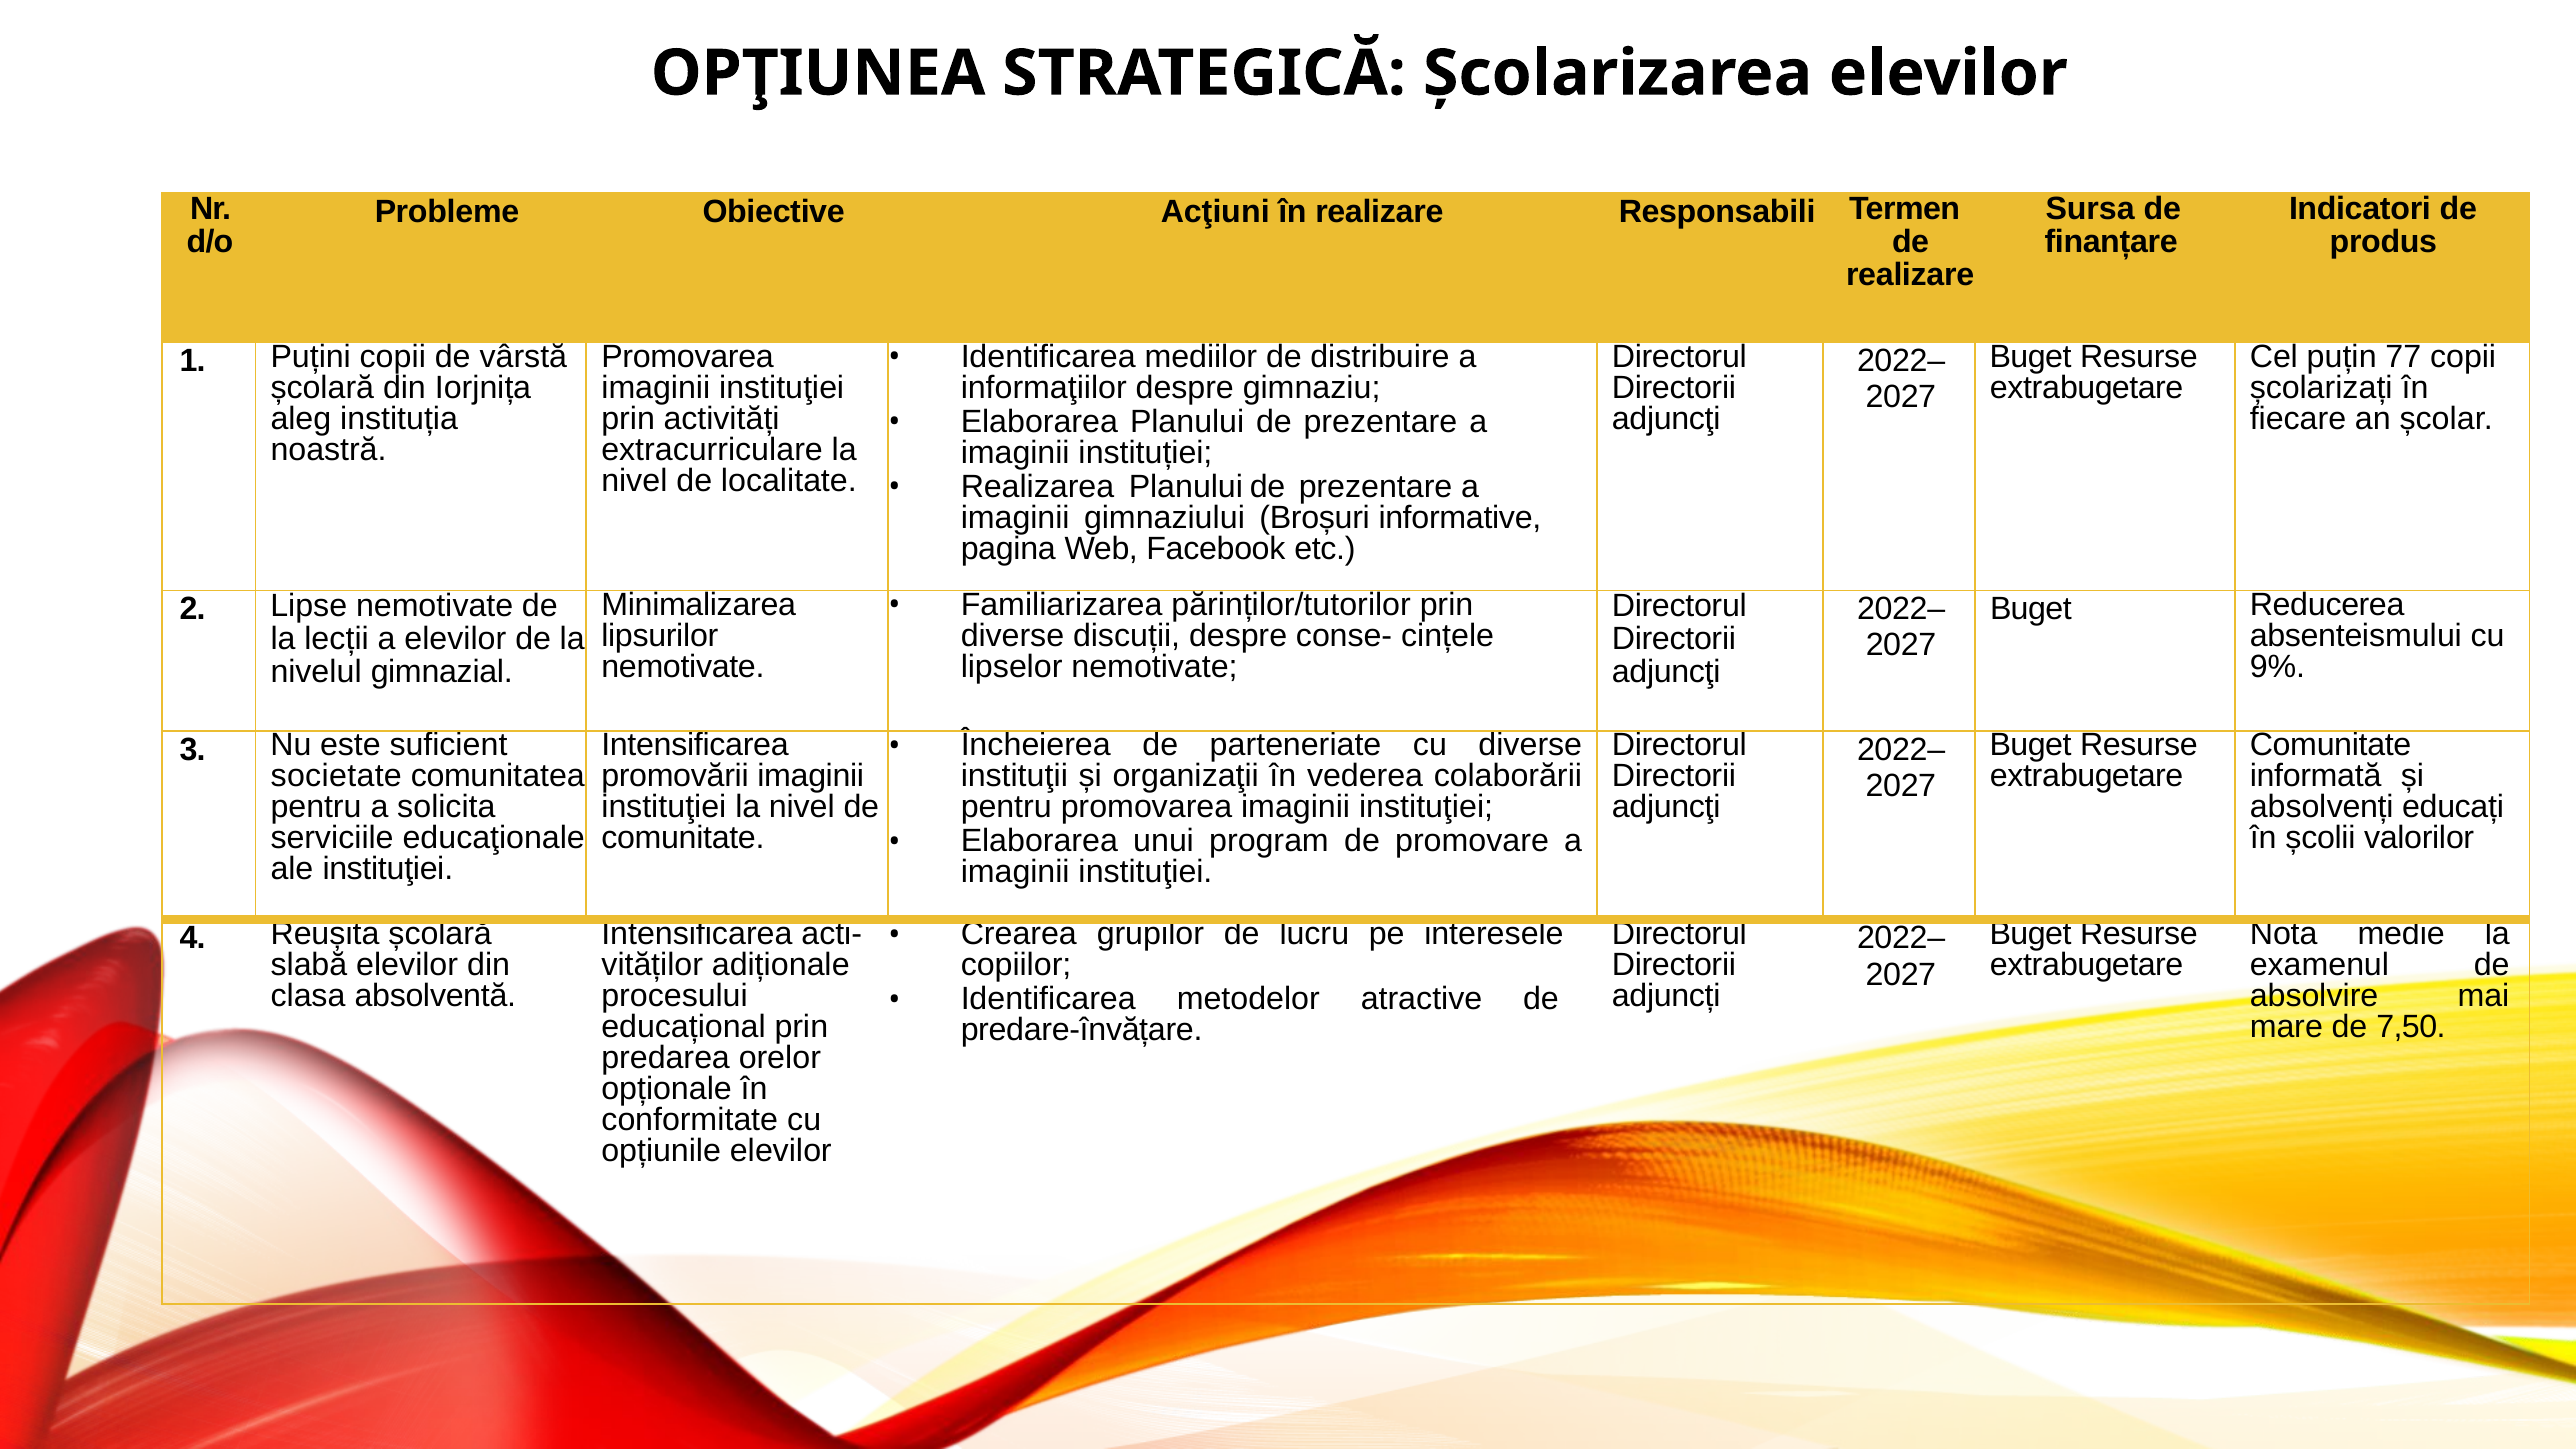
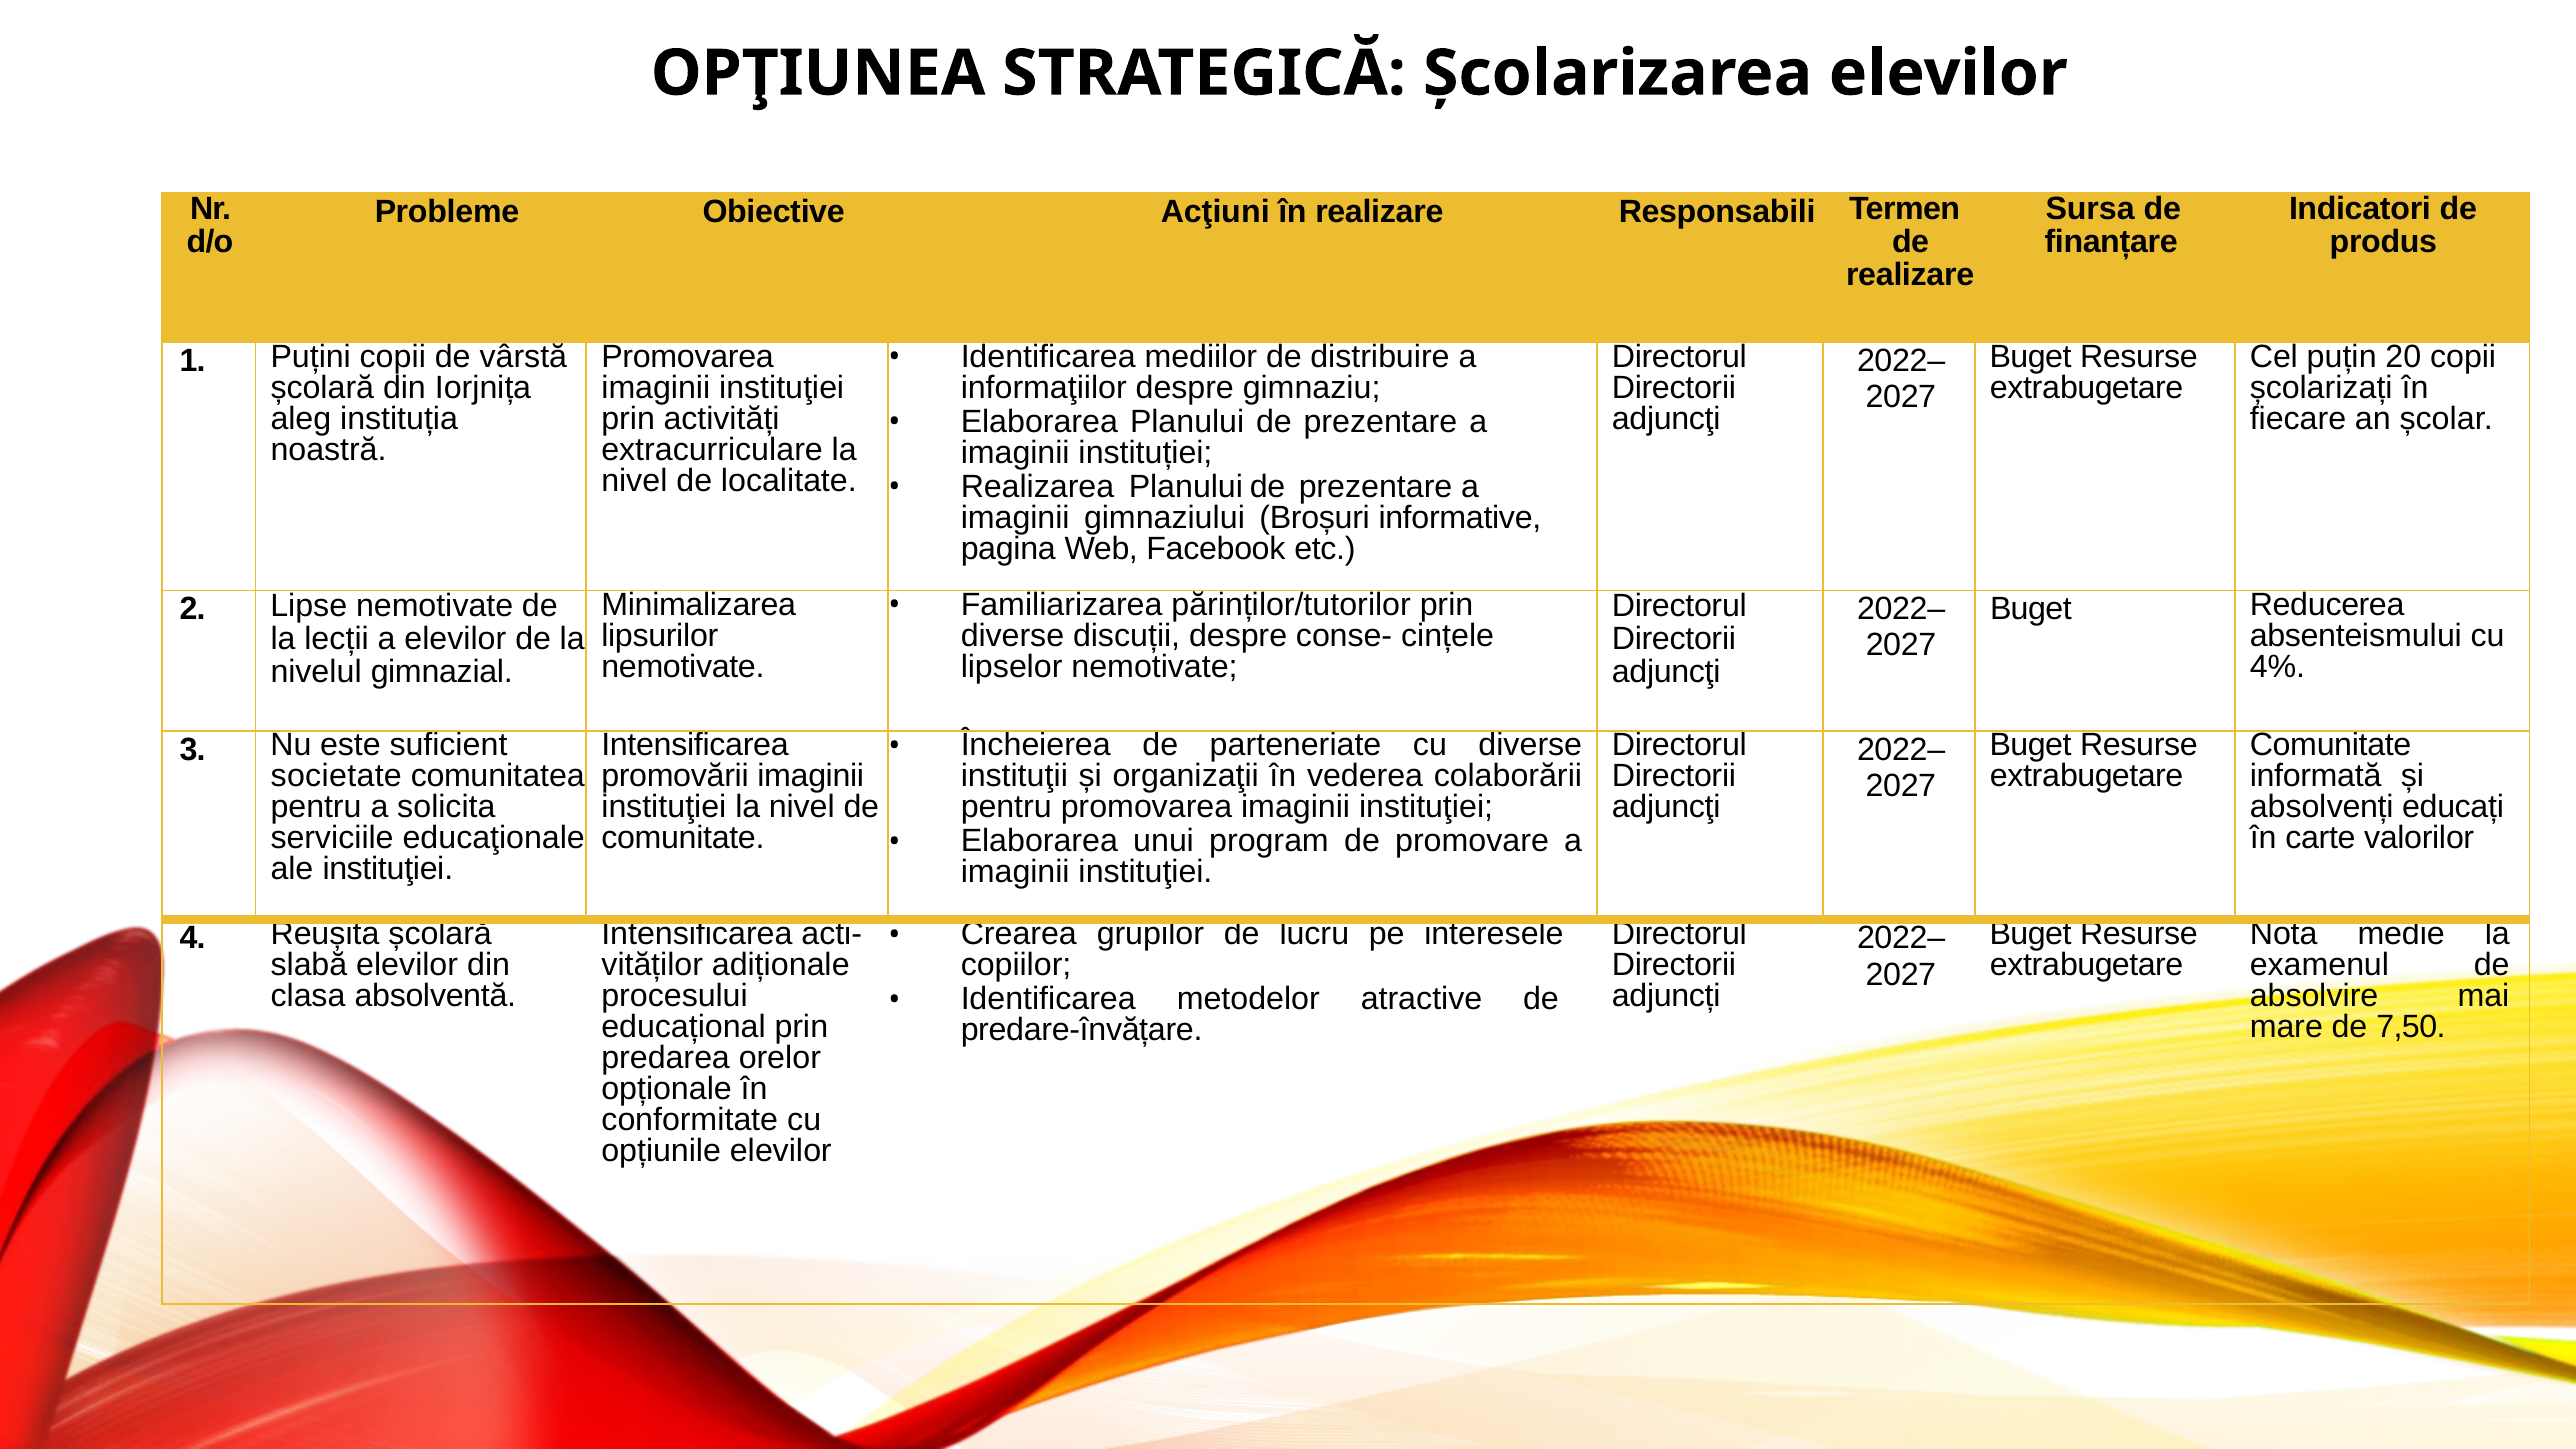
77: 77 -> 20
9%: 9% -> 4%
școlii: școlii -> carte
